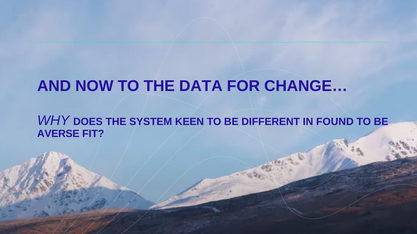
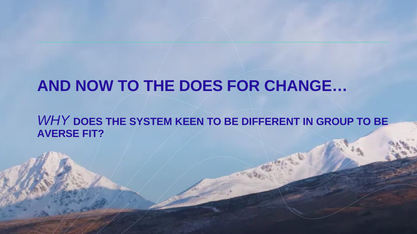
THE DATA: DATA -> DOES
FOUND: FOUND -> GROUP
